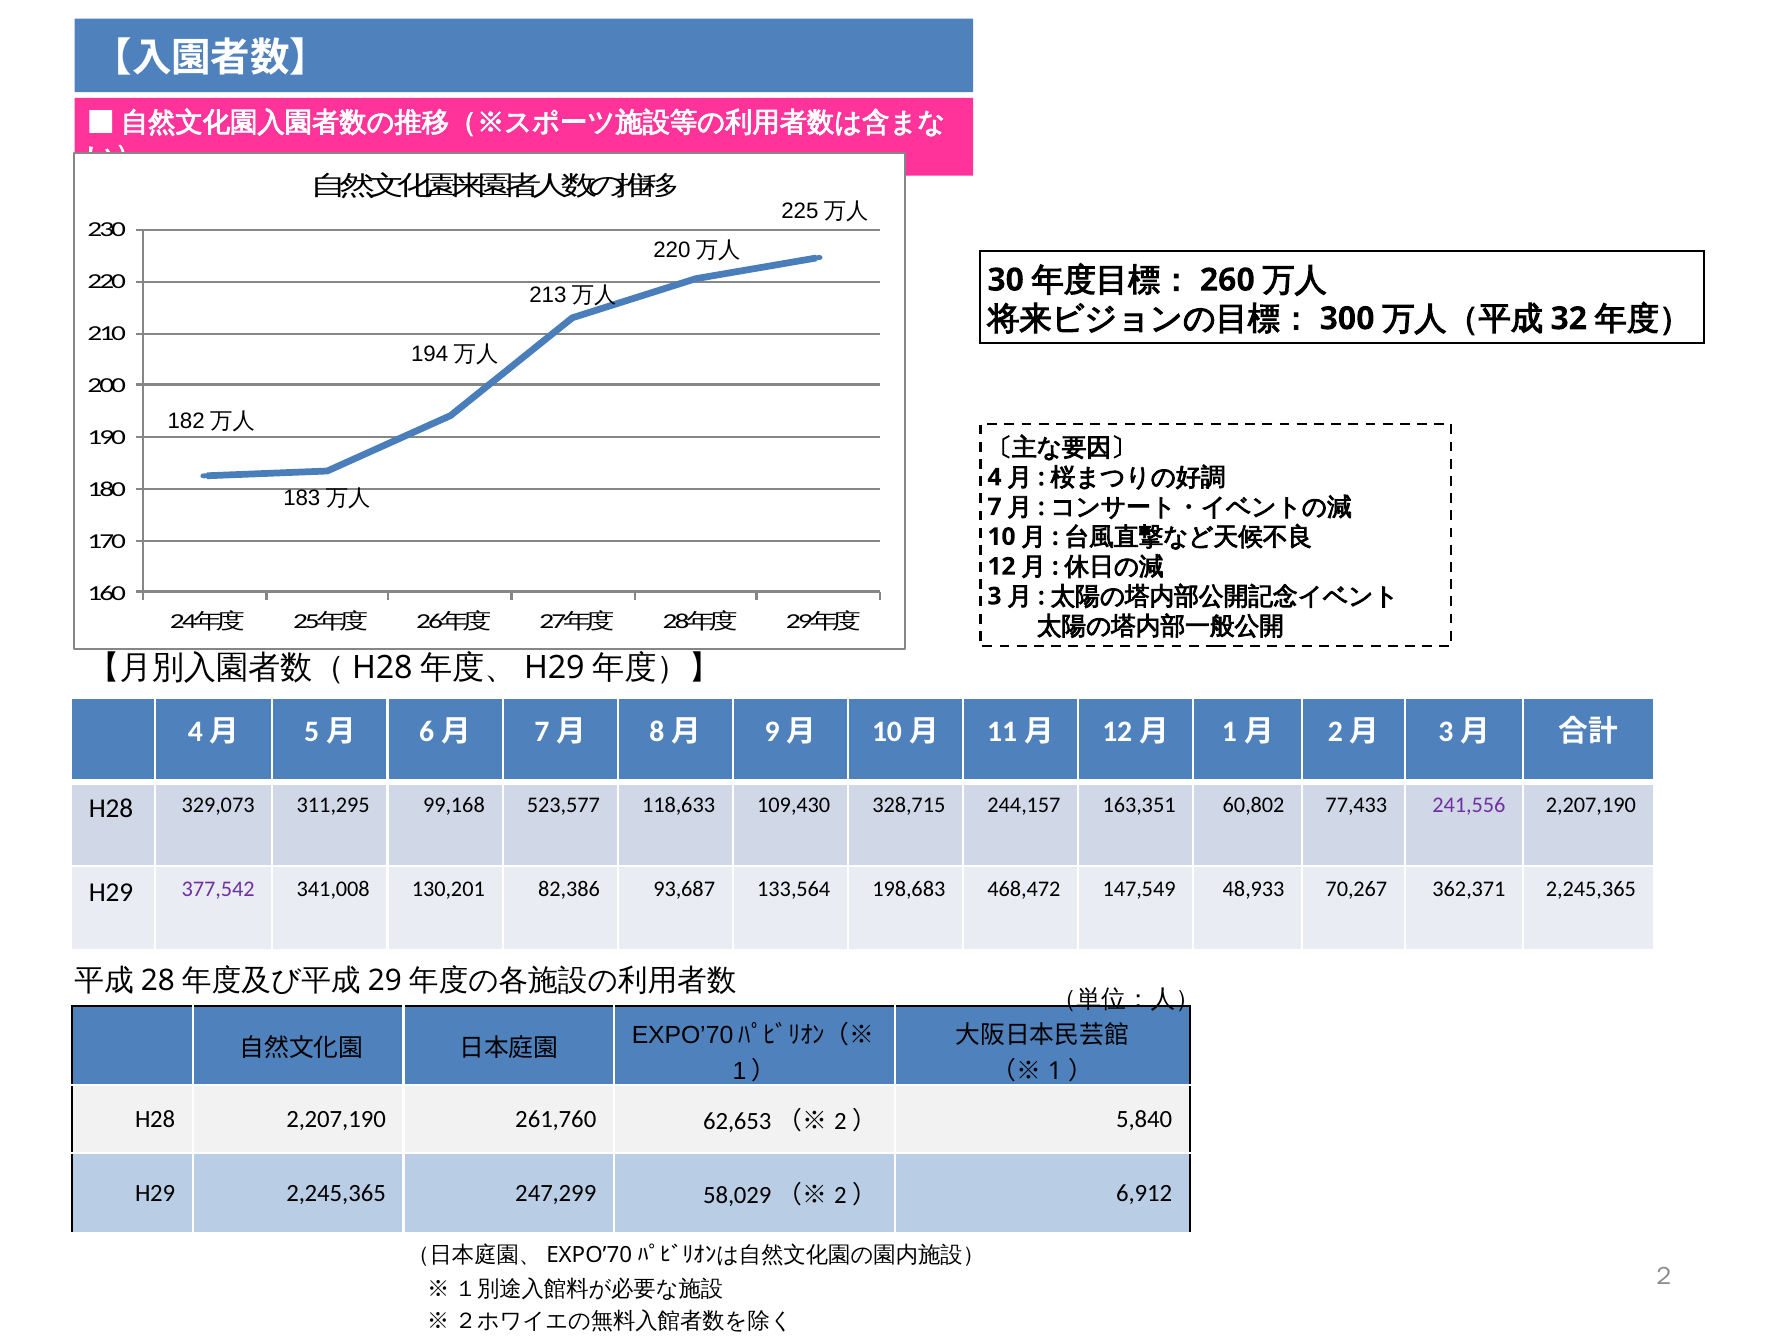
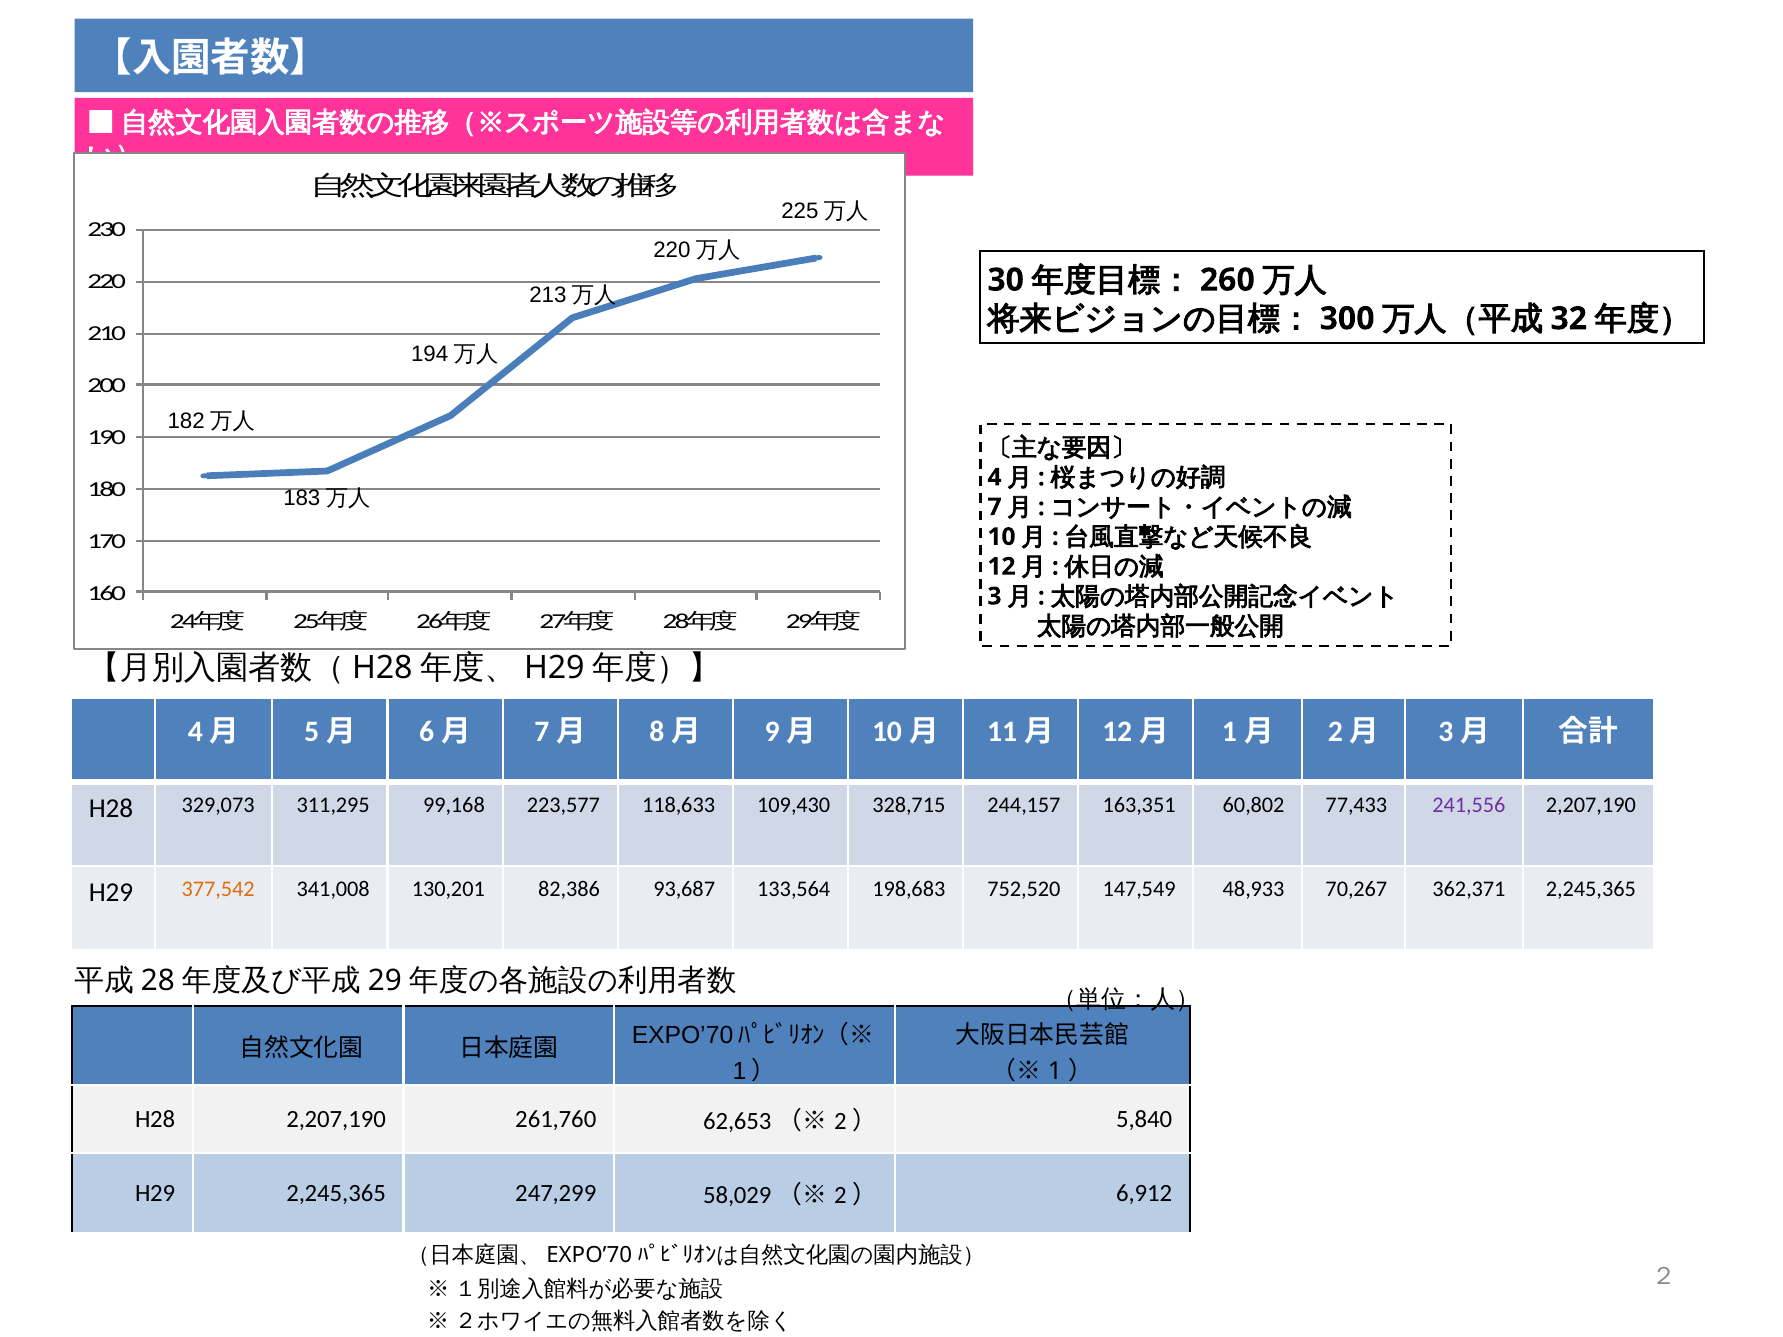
523,577: 523,577 -> 223,577
377,542 colour: purple -> orange
468,472: 468,472 -> 752,520
